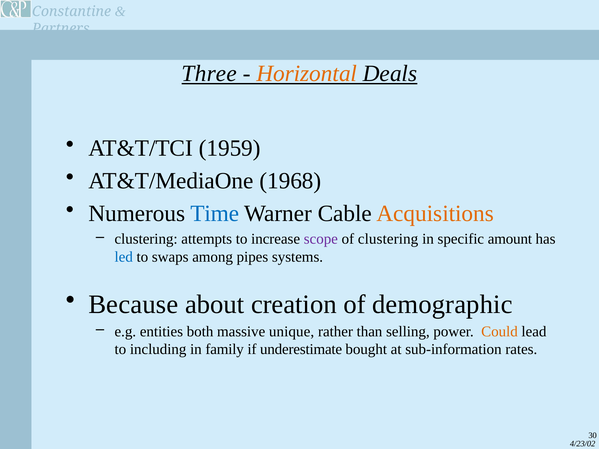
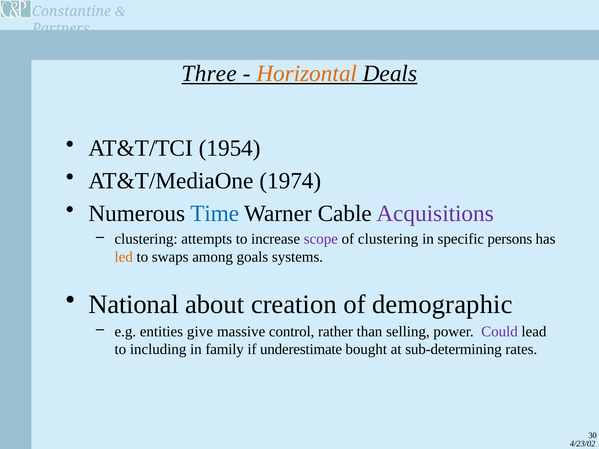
1959: 1959 -> 1954
1968: 1968 -> 1974
Acquisitions colour: orange -> purple
amount: amount -> persons
led colour: blue -> orange
pipes: pipes -> goals
Because: Because -> National
both: both -> give
unique: unique -> control
Could colour: orange -> purple
sub-information: sub-information -> sub-determining
